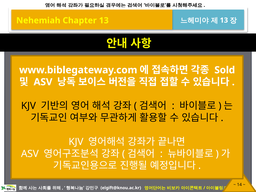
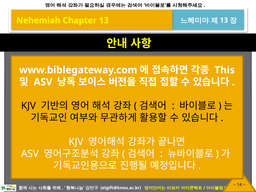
Sold: Sold -> This
